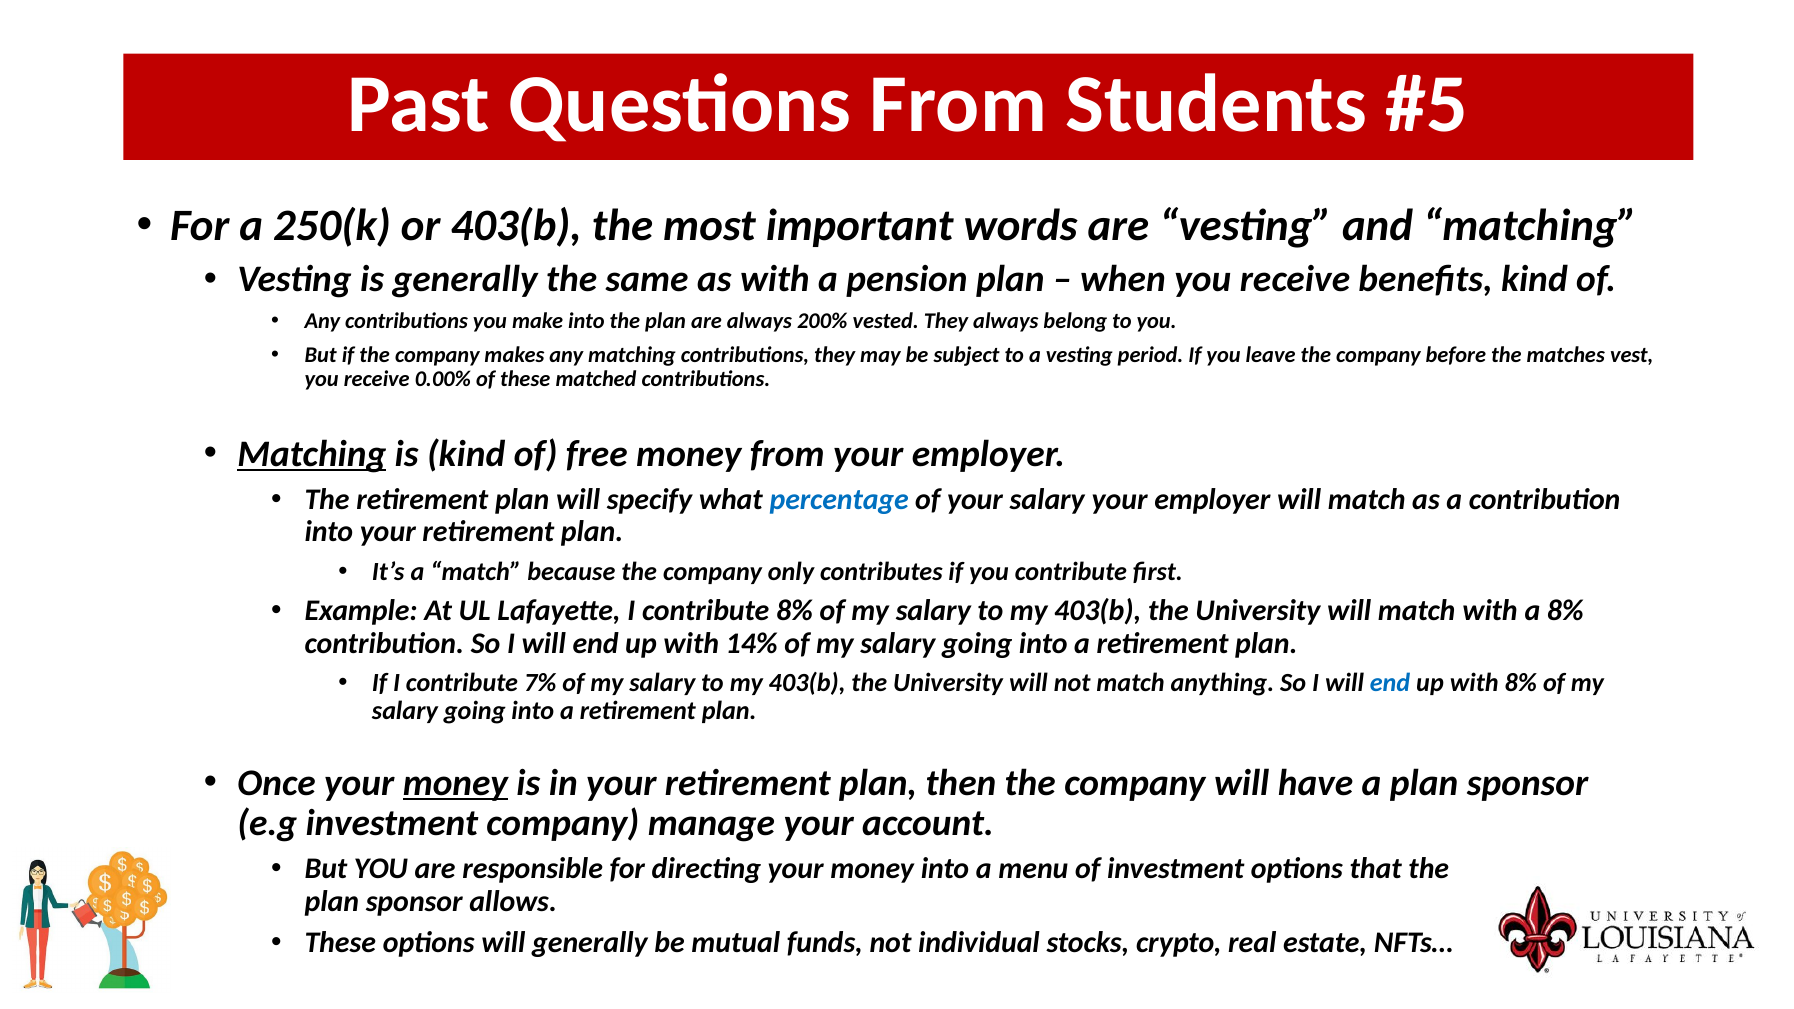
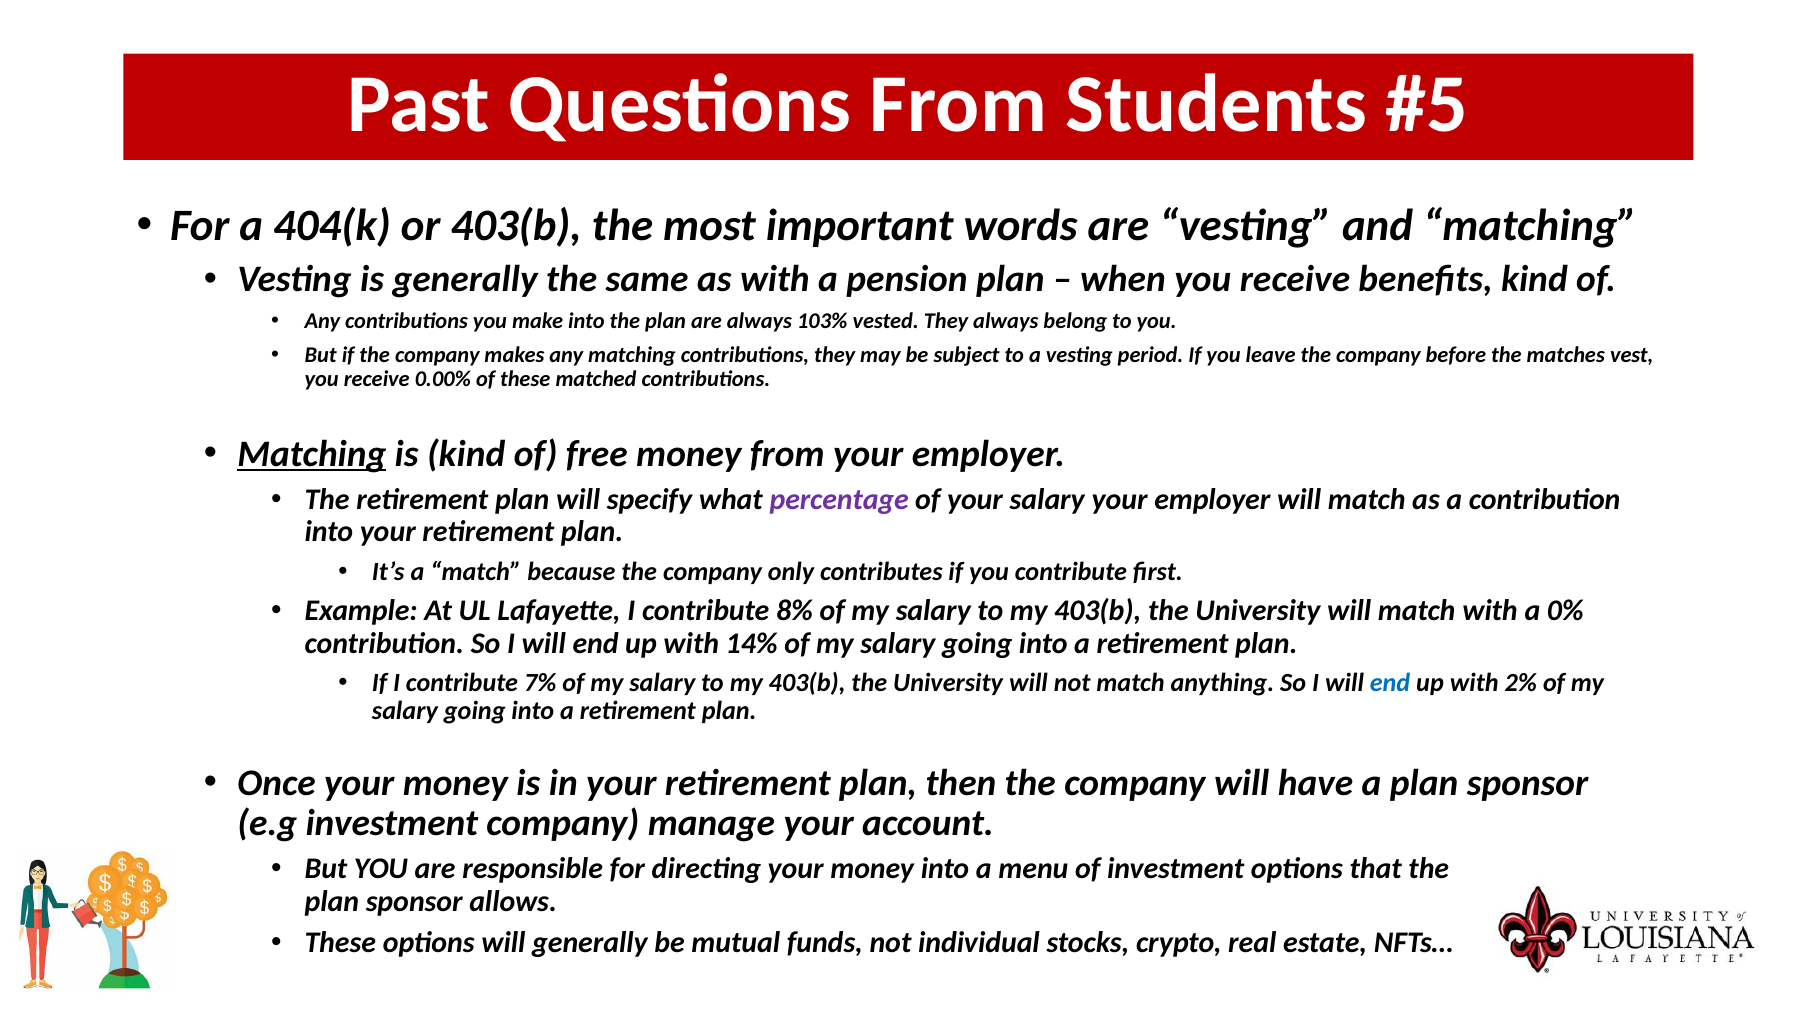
250(k: 250(k -> 404(k
200%: 200% -> 103%
percentage colour: blue -> purple
a 8%: 8% -> 0%
with 8%: 8% -> 2%
money at (455, 783) underline: present -> none
